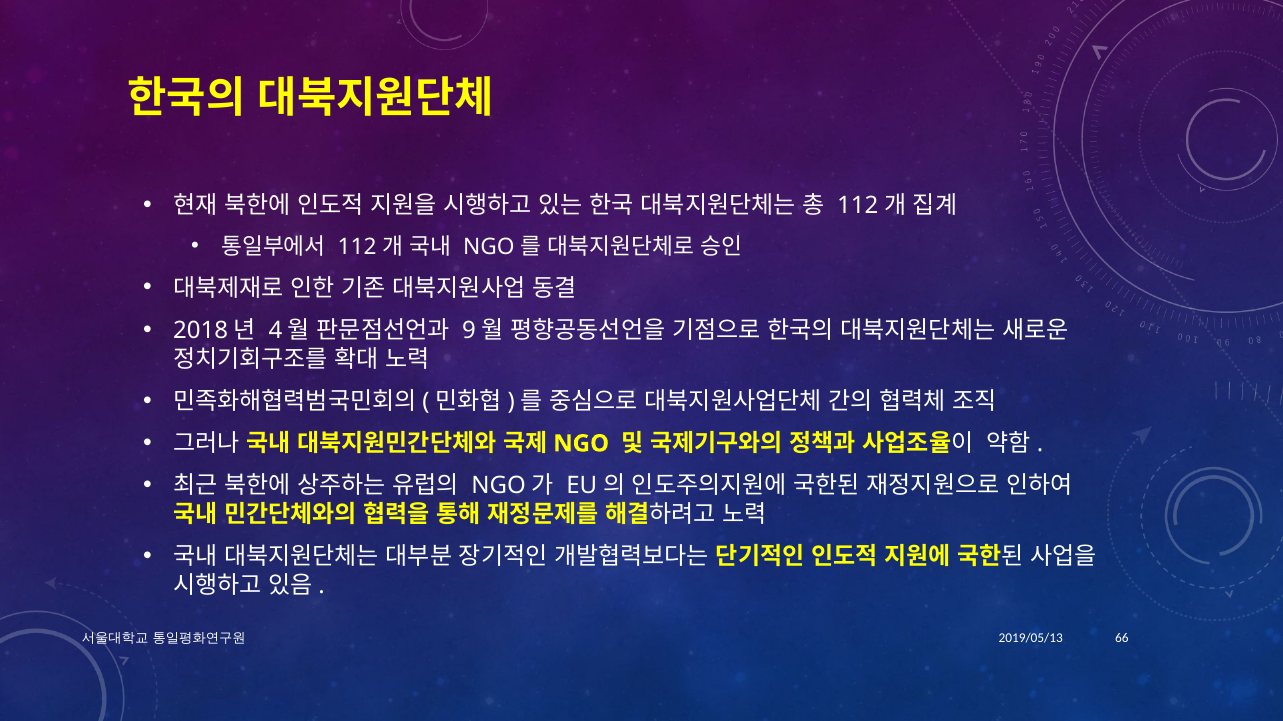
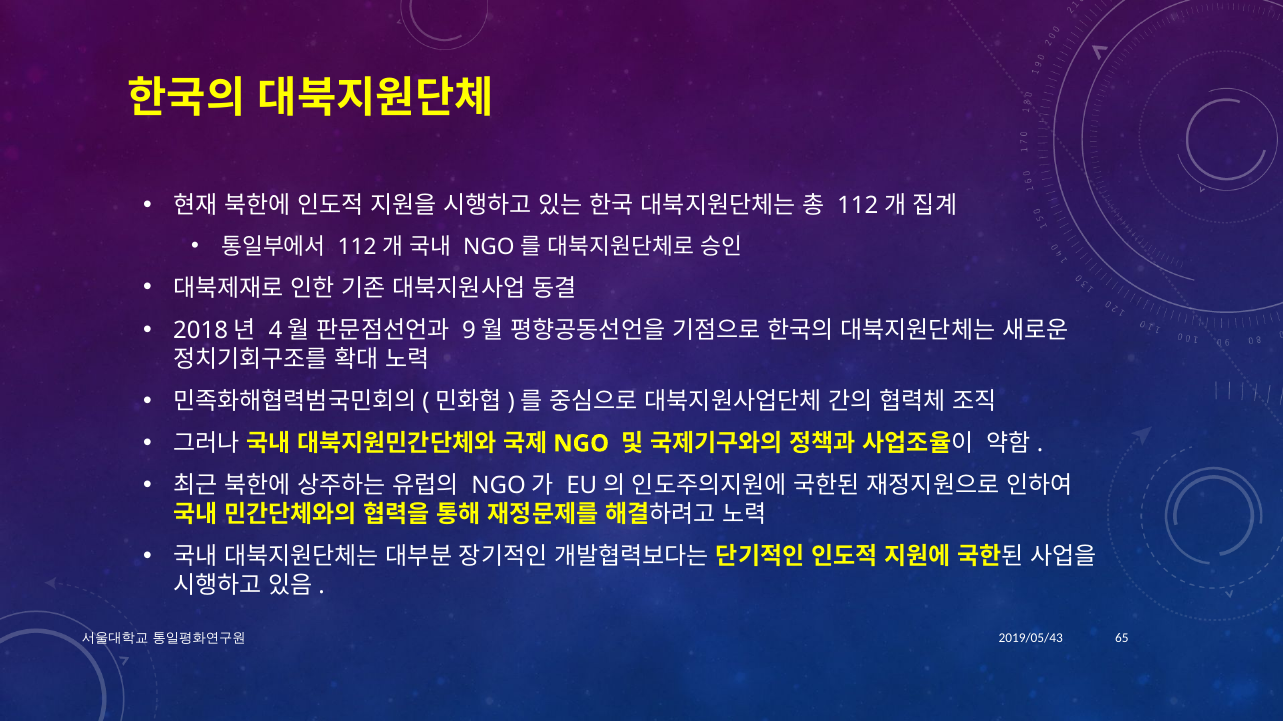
2019/05/13: 2019/05/13 -> 2019/05/43
66: 66 -> 65
